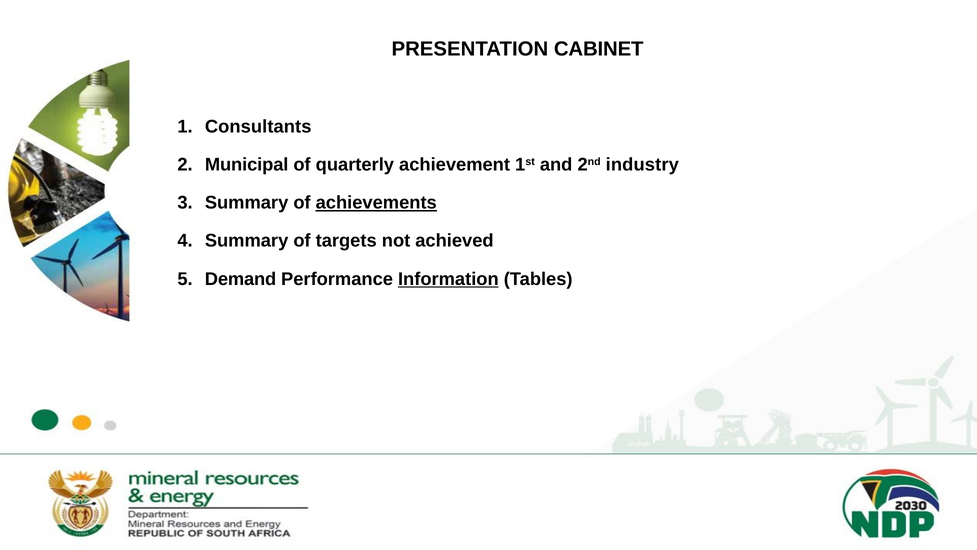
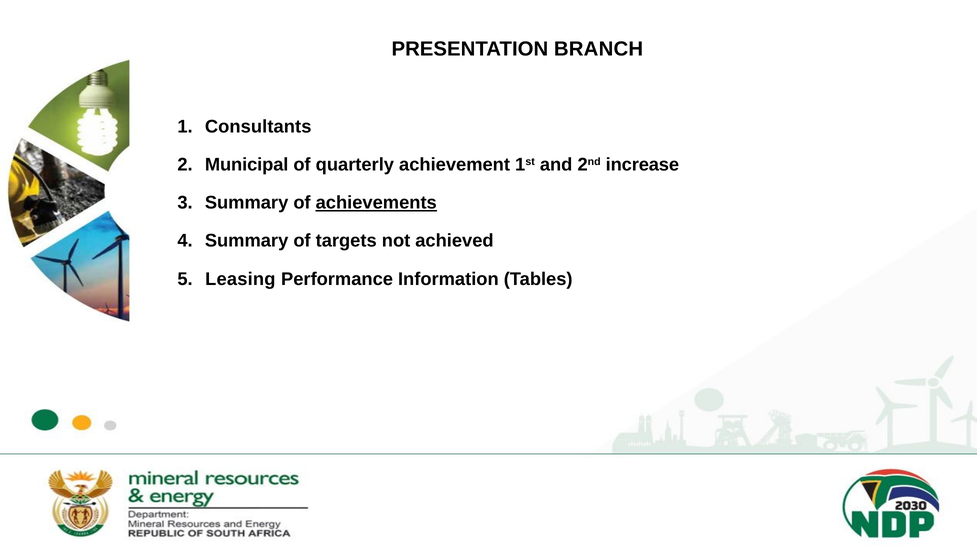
CABINET: CABINET -> BRANCH
industry: industry -> increase
Demand: Demand -> Leasing
Information underline: present -> none
